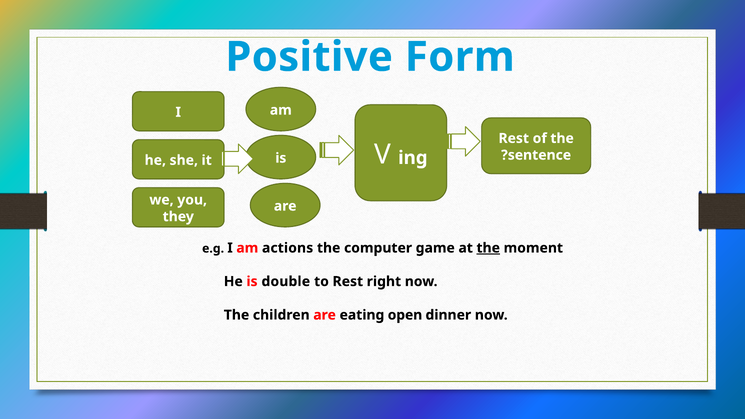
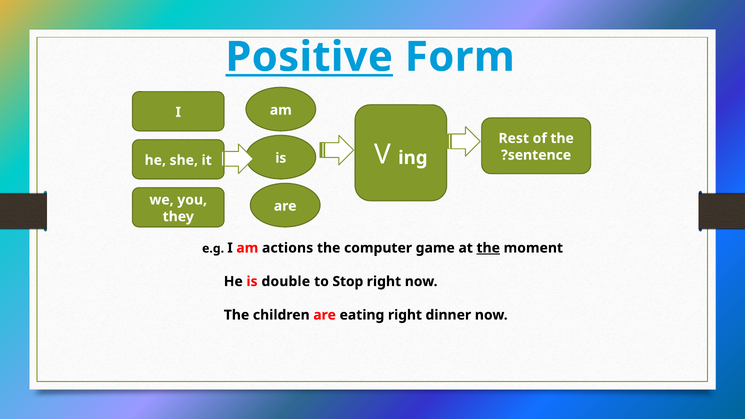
Positive underline: none -> present
to Rest: Rest -> Stop
eating open: open -> right
